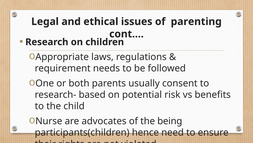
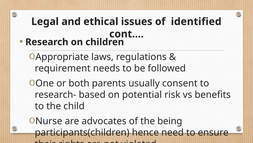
parenting: parenting -> identified
